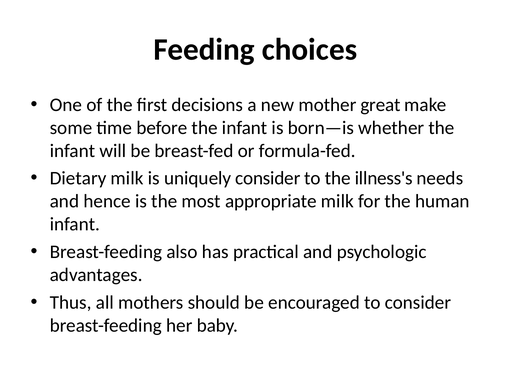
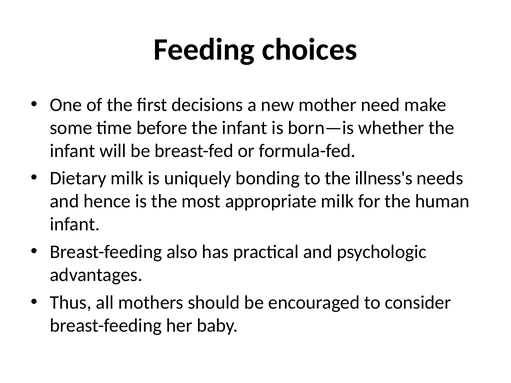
great: great -> need
uniquely consider: consider -> bonding
